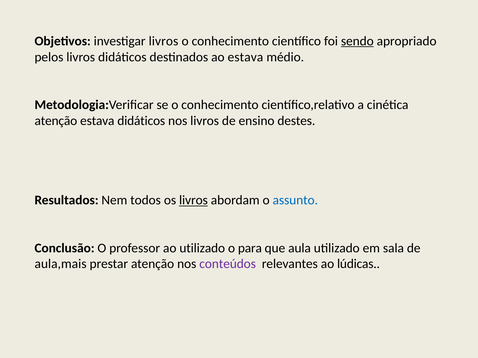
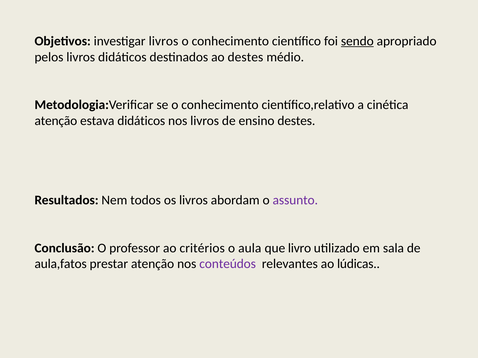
ao estava: estava -> destes
livros at (193, 201) underline: present -> none
assunto colour: blue -> purple
ao utilizado: utilizado -> critérios
para: para -> aula
aula: aula -> livro
aula,mais: aula,mais -> aula,fatos
